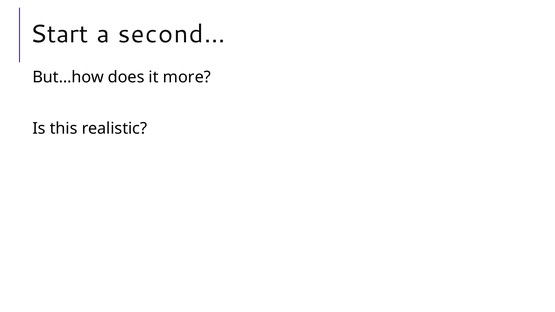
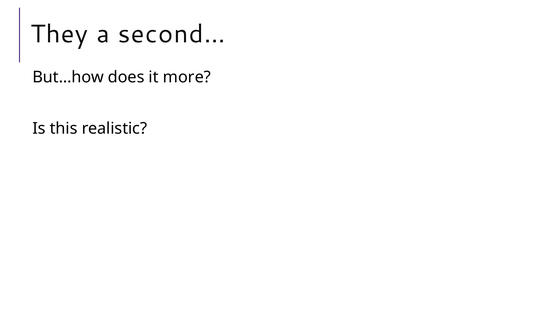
Start: Start -> They
